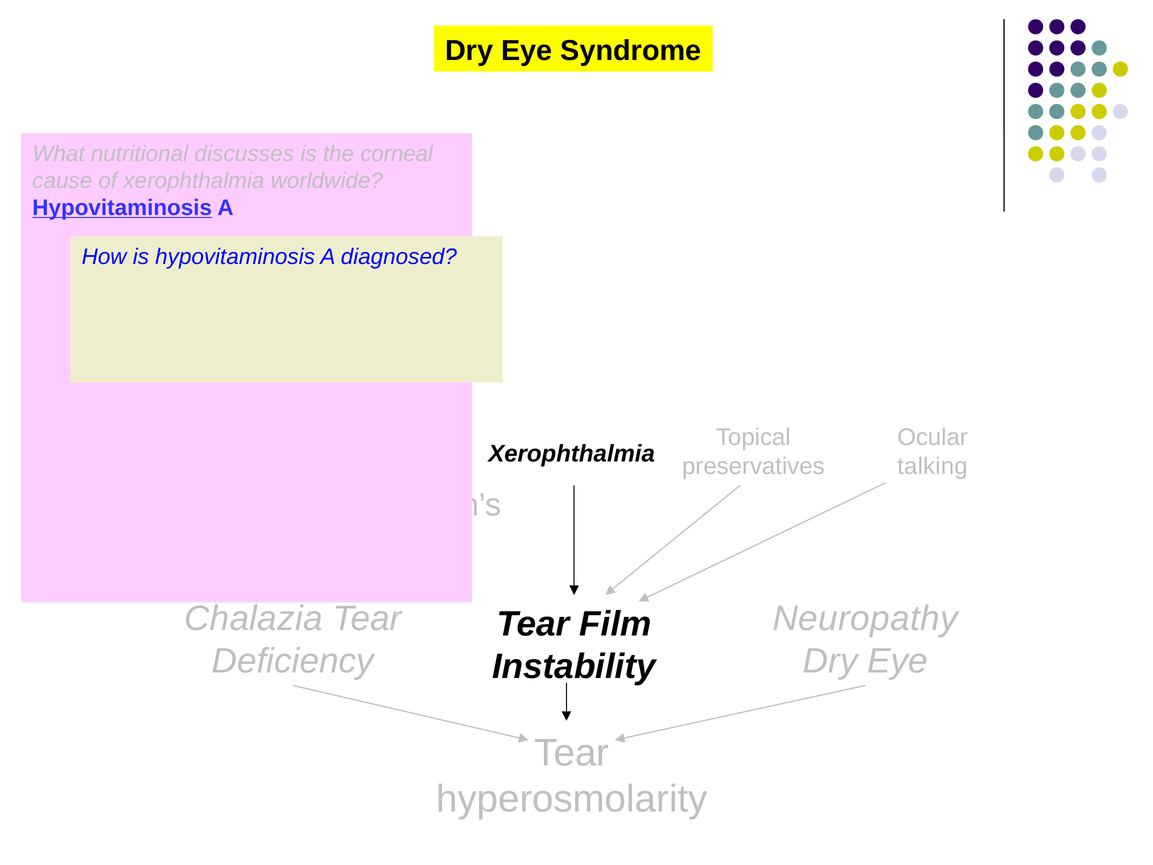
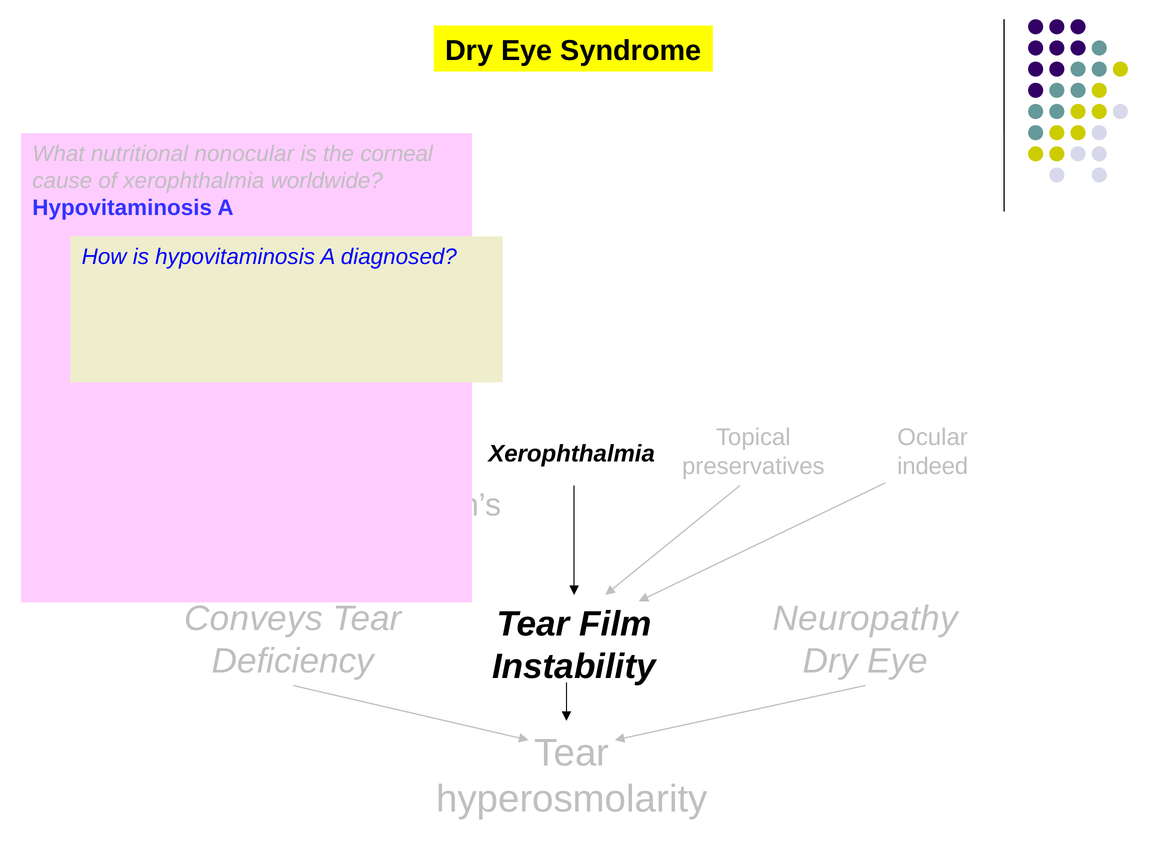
discusses: discusses -> nonocular
Hypovitaminosis at (122, 208) underline: present -> none
talking: talking -> indeed
Chalazia: Chalazia -> Conveys
